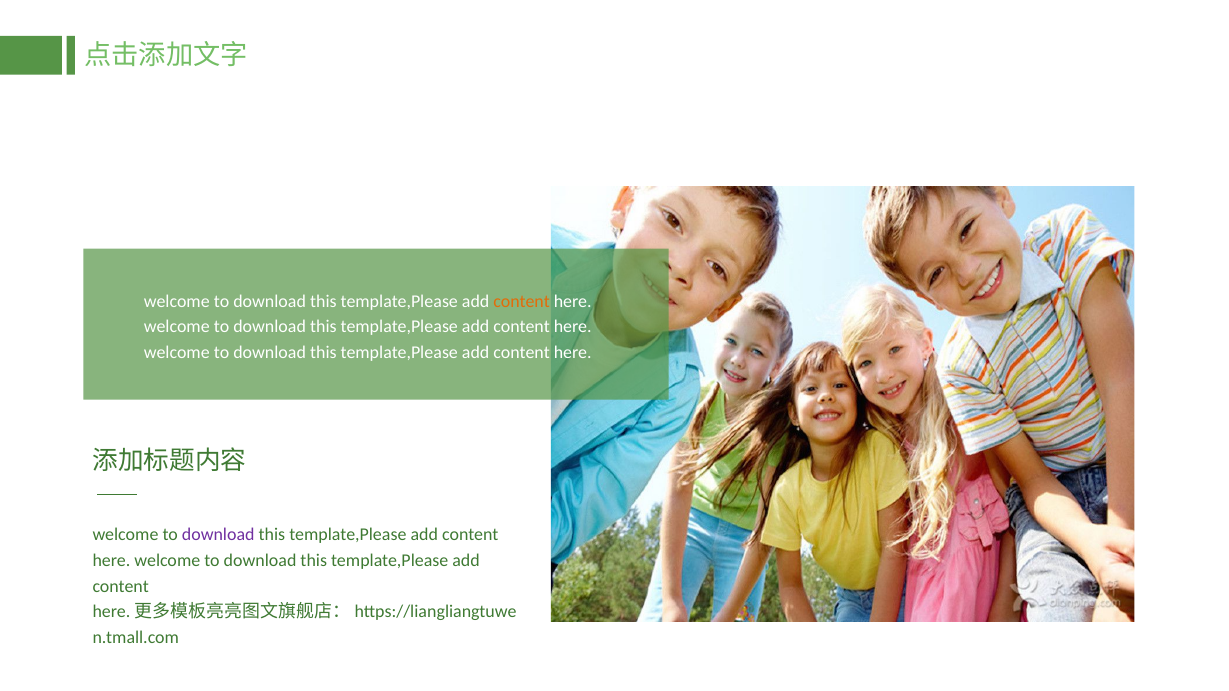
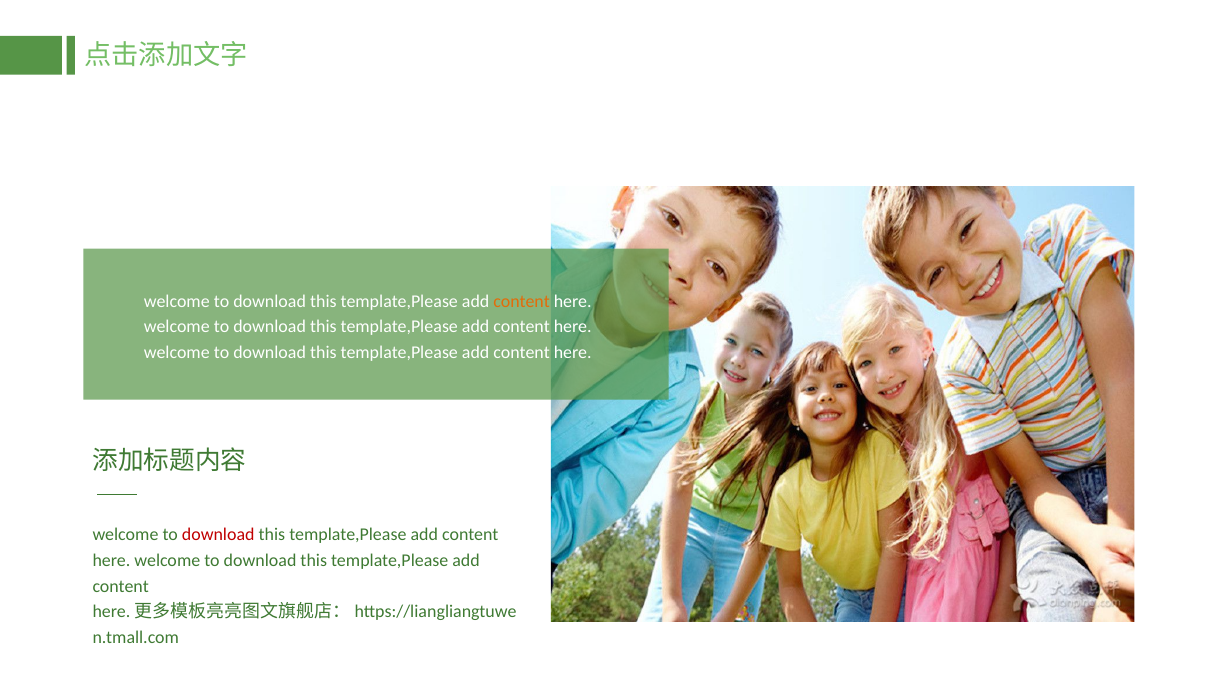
download at (218, 535) colour: purple -> red
